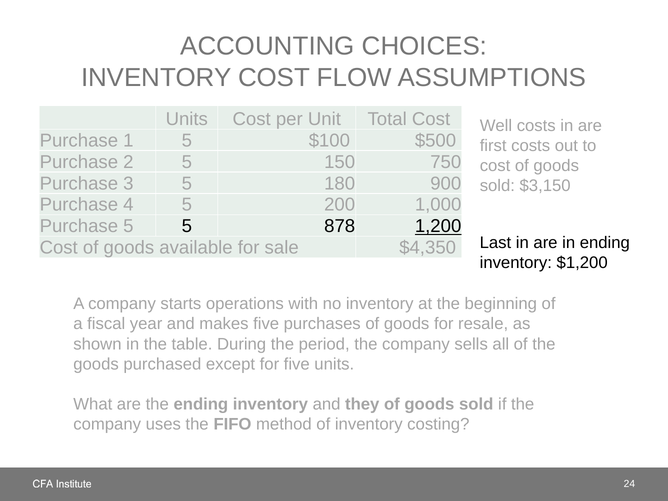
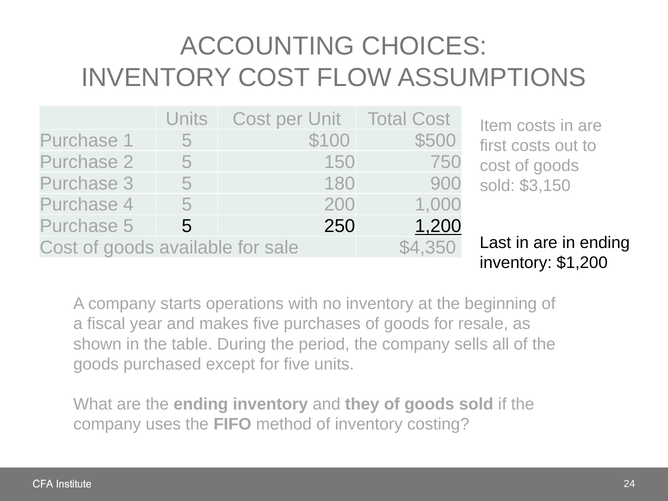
Well: Well -> Item
878: 878 -> 250
